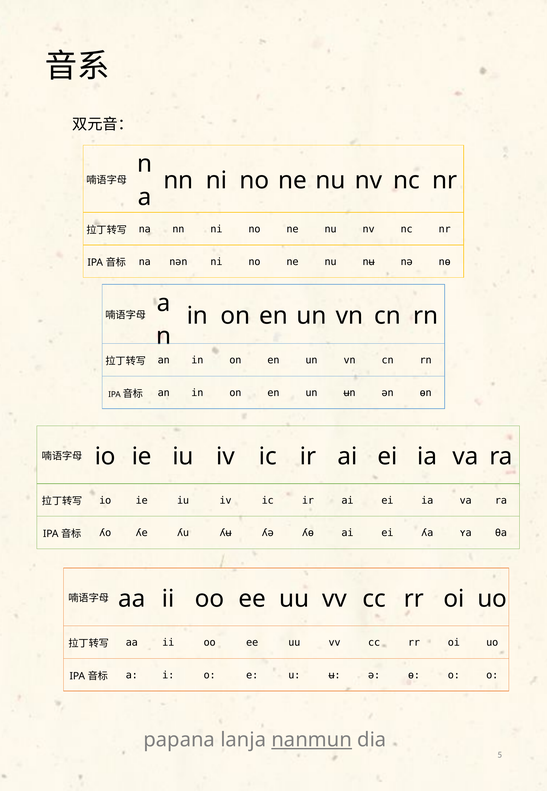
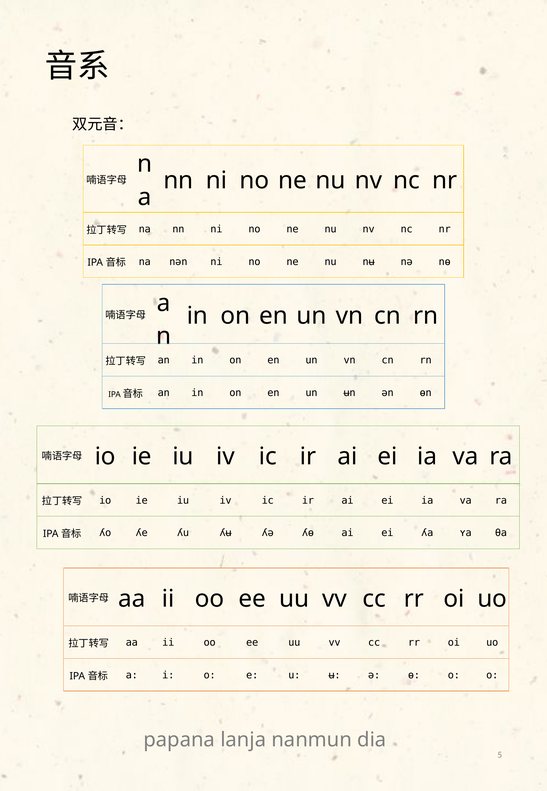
nanmun underline: present -> none
